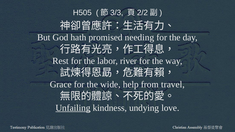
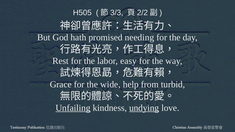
river: river -> easy
travel: travel -> turbid
undying underline: none -> present
